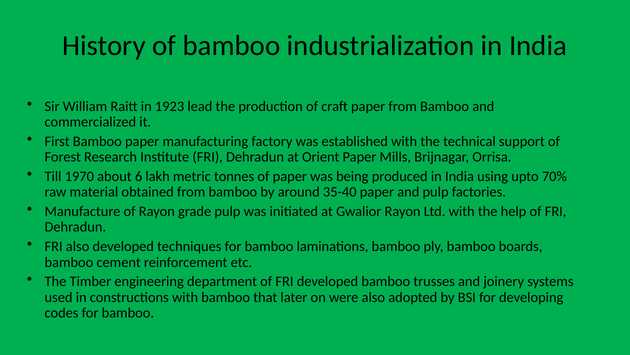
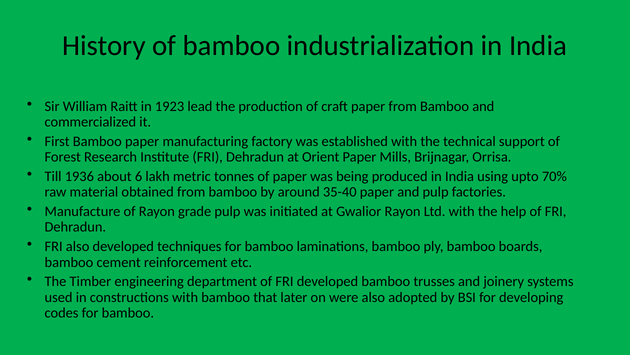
1970: 1970 -> 1936
